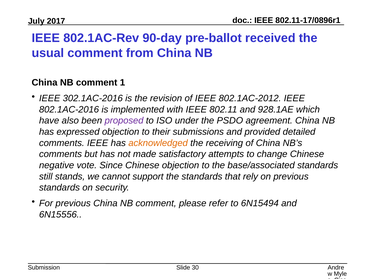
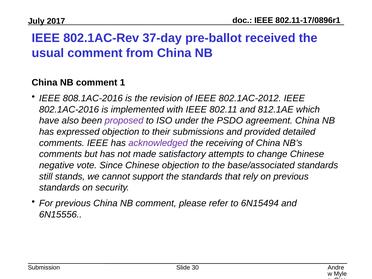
90-day: 90-day -> 37-day
302.1AC-2016: 302.1AC-2016 -> 808.1AC-2016
928.1AE: 928.1AE -> 812.1AE
acknowledged colour: orange -> purple
